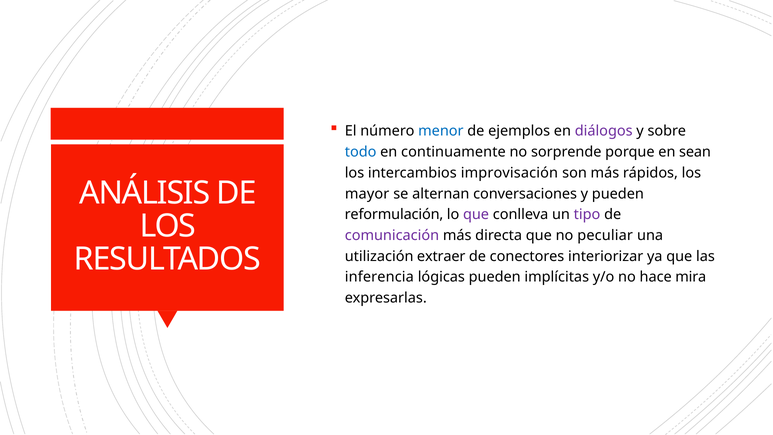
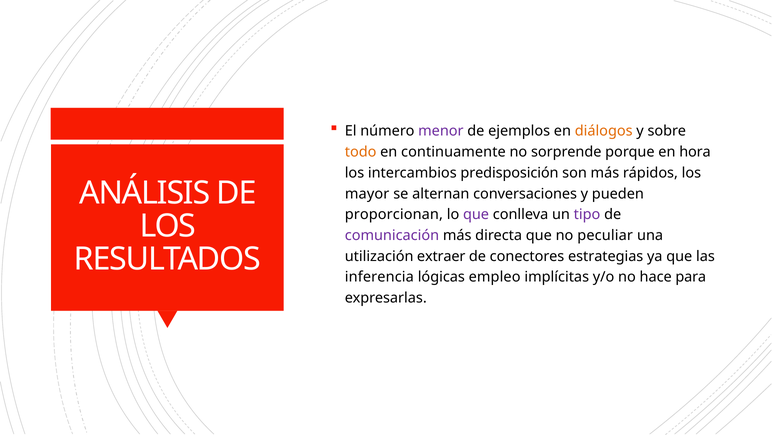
menor colour: blue -> purple
diálogos colour: purple -> orange
todo colour: blue -> orange
sean: sean -> hora
improvisación: improvisación -> predisposición
reformulación: reformulación -> proporcionan
interiorizar: interiorizar -> estrategias
lógicas pueden: pueden -> empleo
mira: mira -> para
